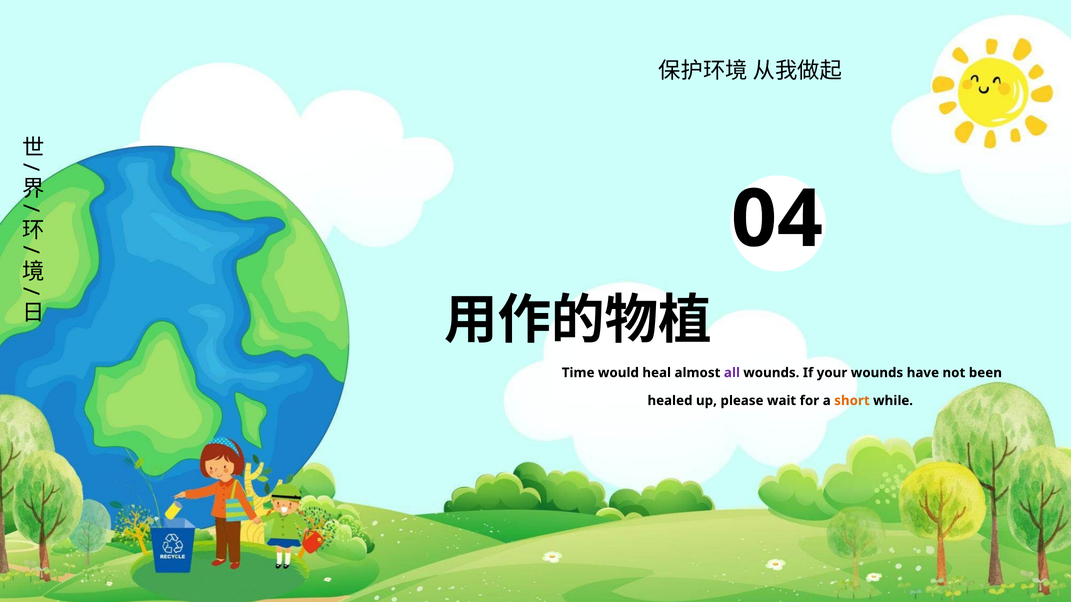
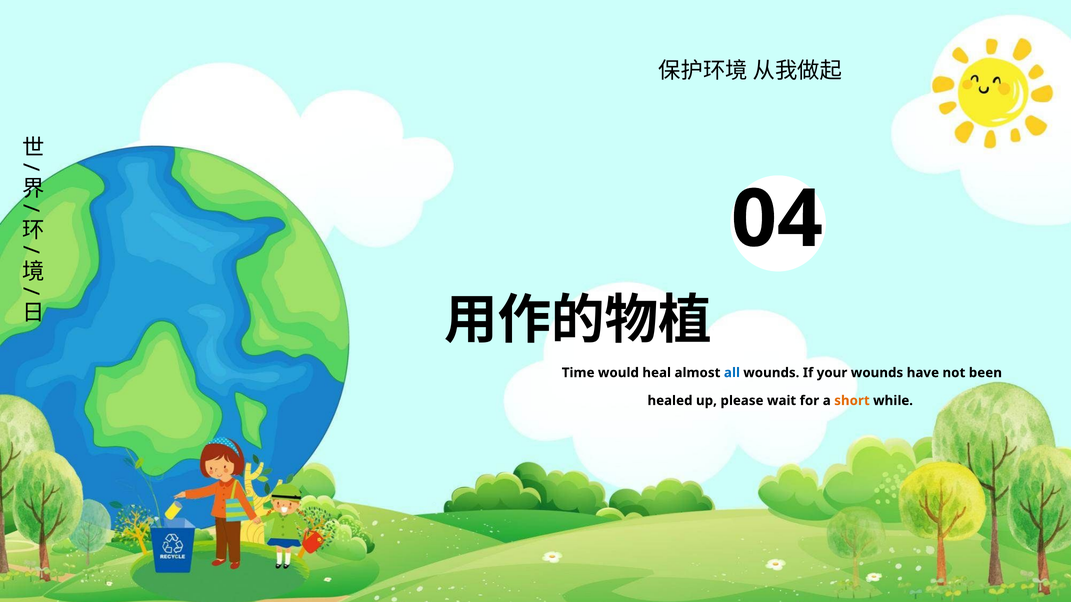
all colour: purple -> blue
